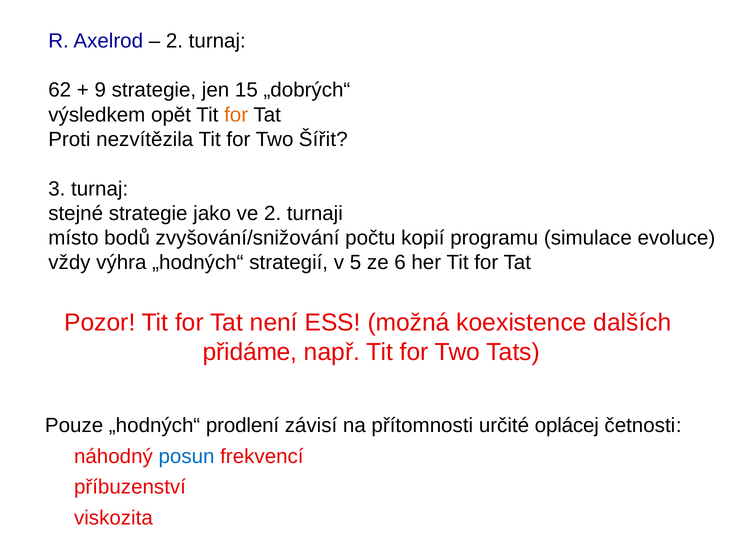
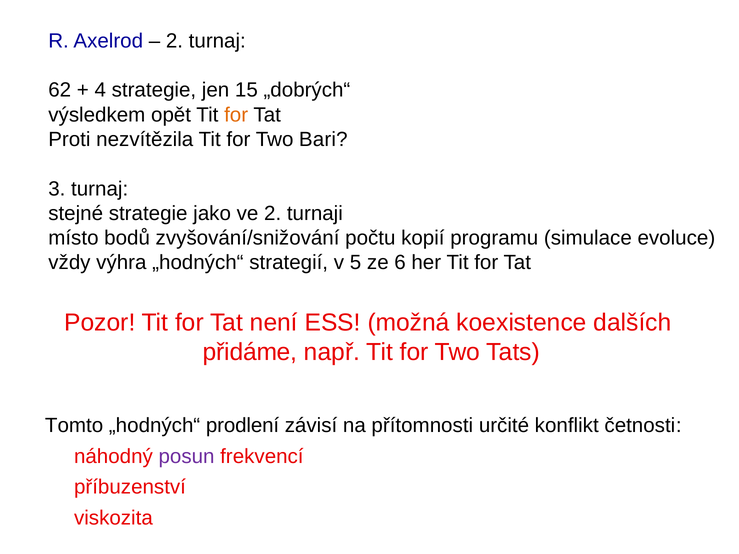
9: 9 -> 4
Šířit: Šířit -> Bari
Pouze: Pouze -> Tomto
oplácej: oplácej -> konflikt
posun colour: blue -> purple
